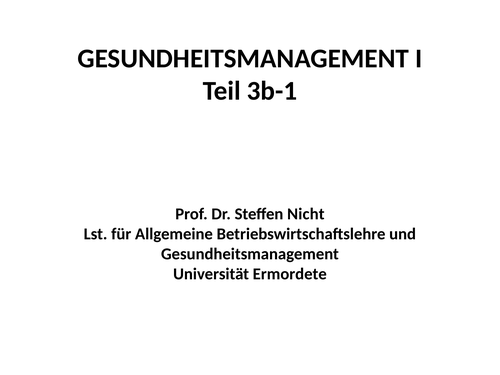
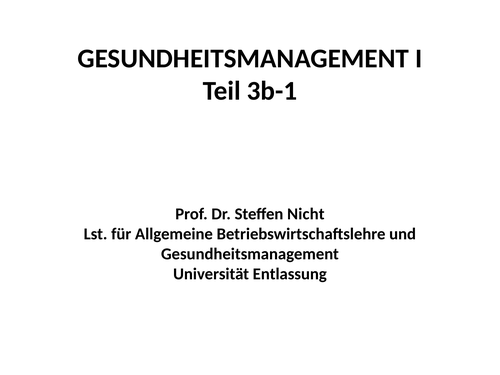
Ermordete: Ermordete -> Entlassung
